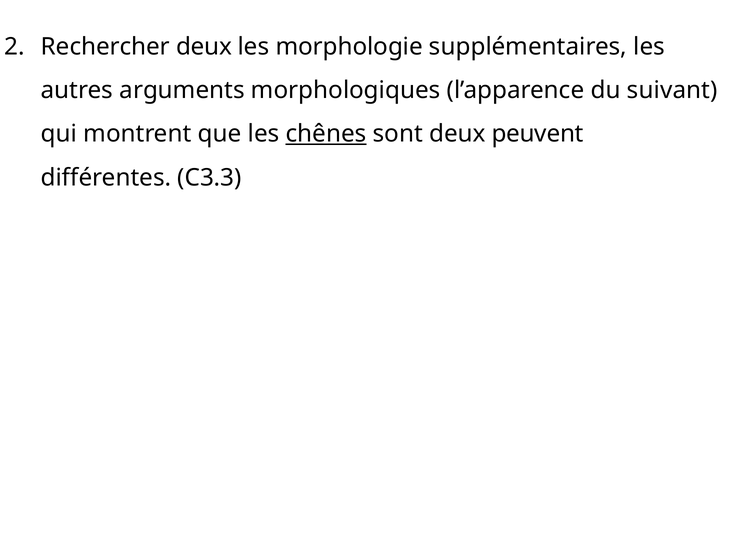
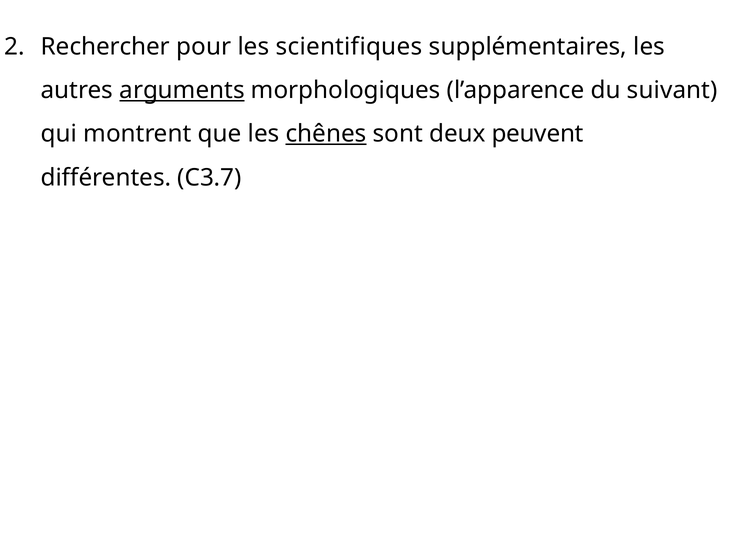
Rechercher deux: deux -> pour
morphologie: morphologie -> scientifiques
arguments underline: none -> present
C3.3: C3.3 -> C3.7
